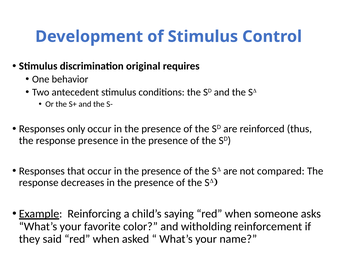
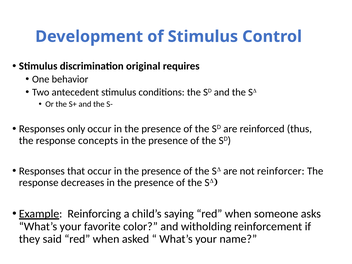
response presence: presence -> concepts
compared: compared -> reinforcer
